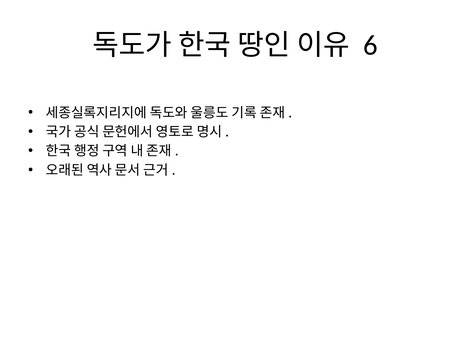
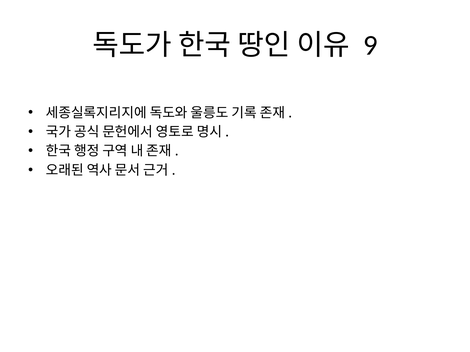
6: 6 -> 9
